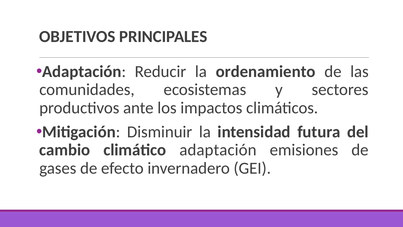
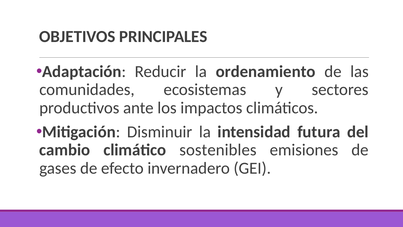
climático adaptación: adaptación -> sostenibles
